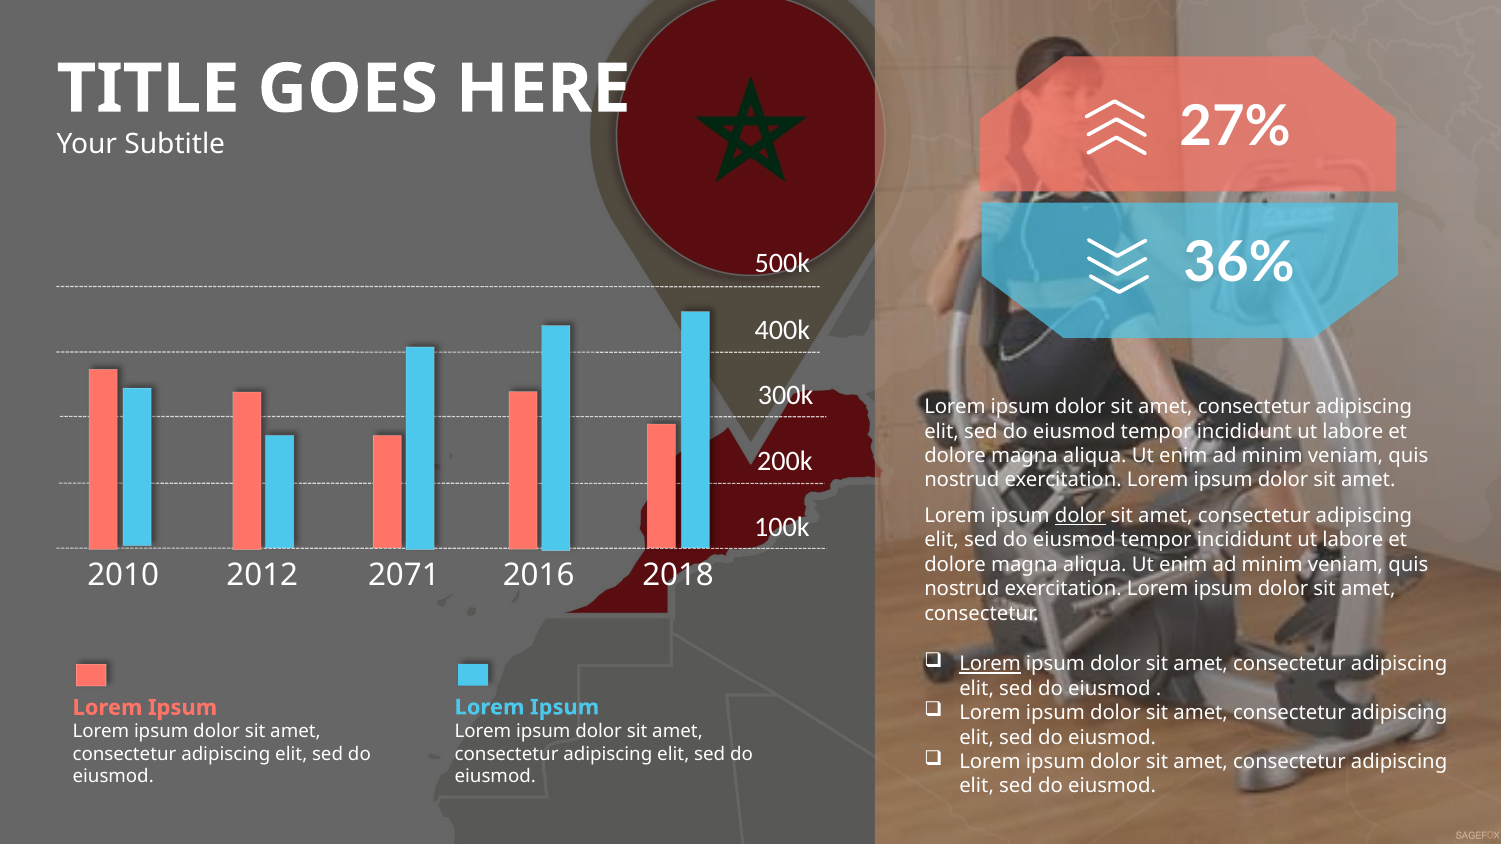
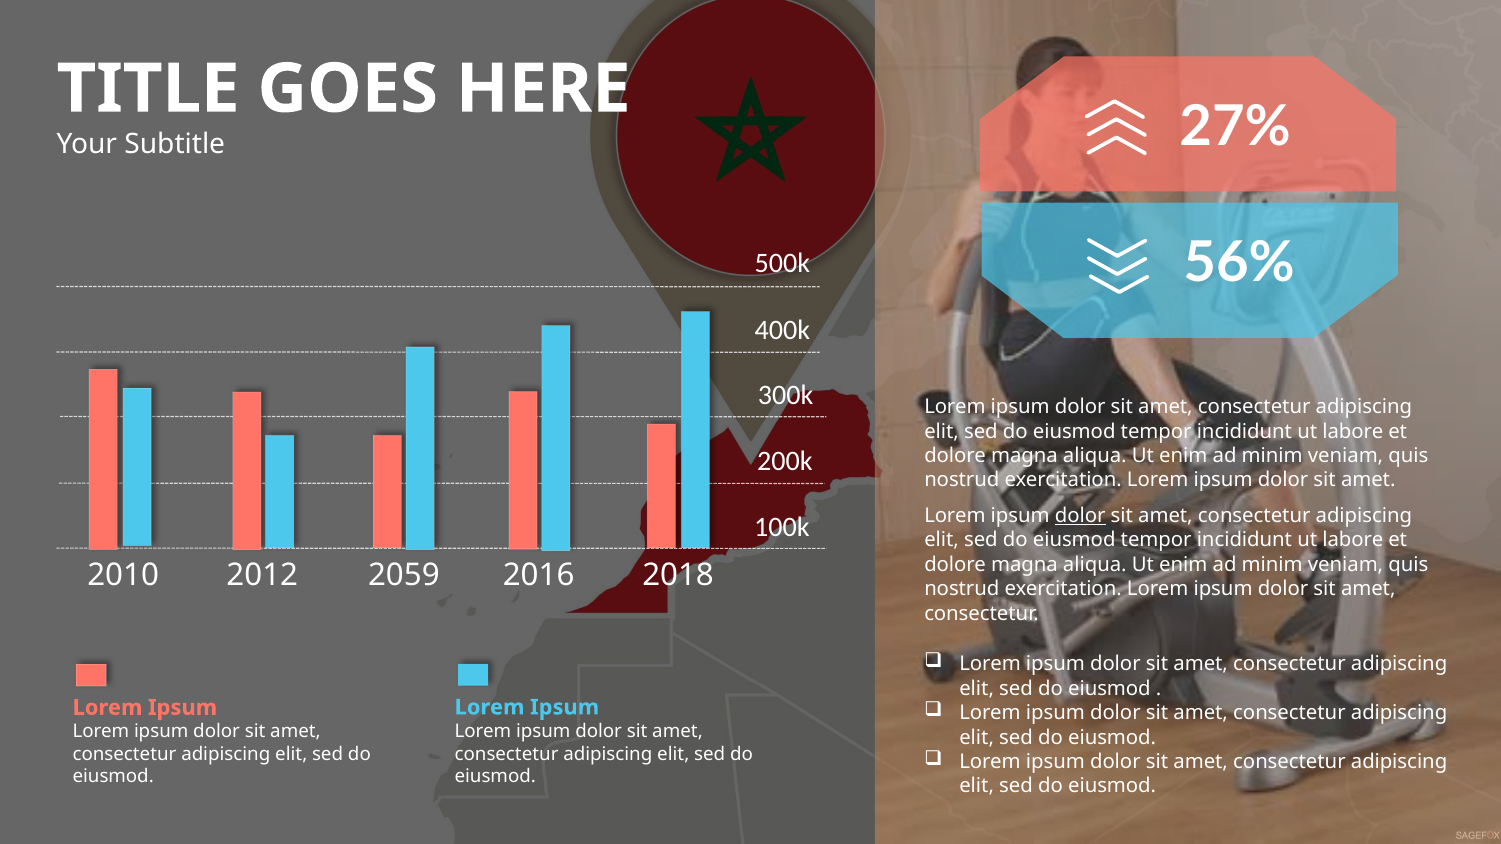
36%: 36% -> 56%
2071: 2071 -> 2059
Lorem at (990, 664) underline: present -> none
